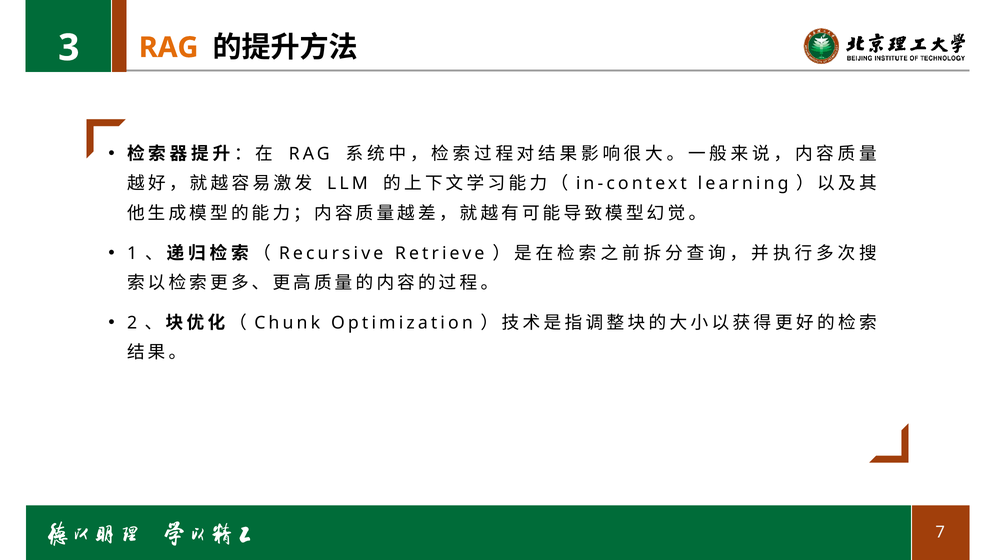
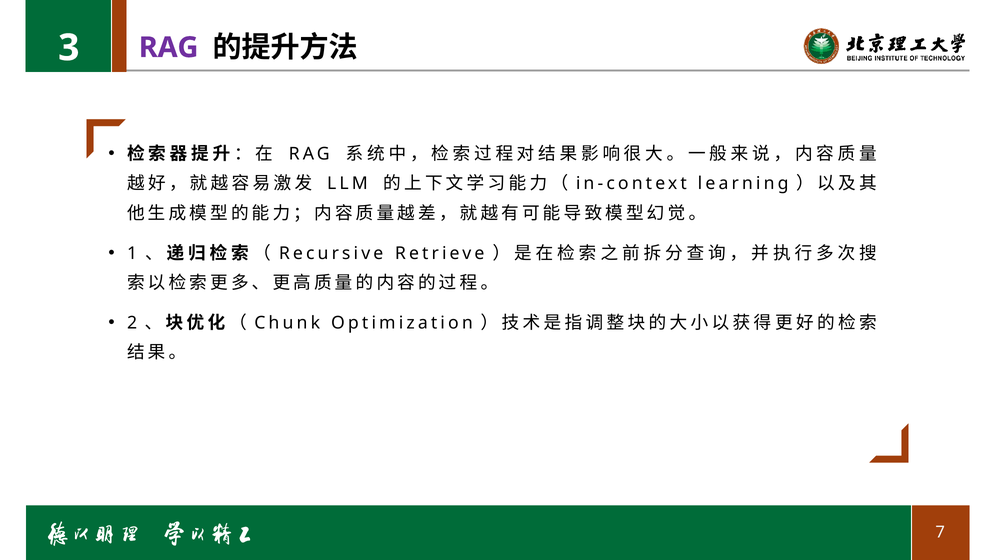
RAG at (169, 48) colour: orange -> purple
